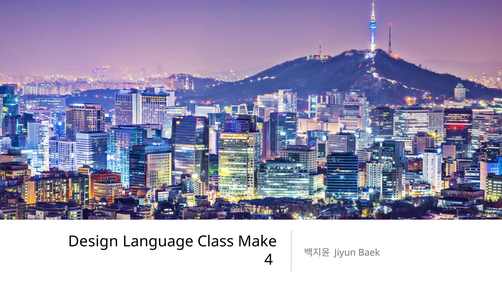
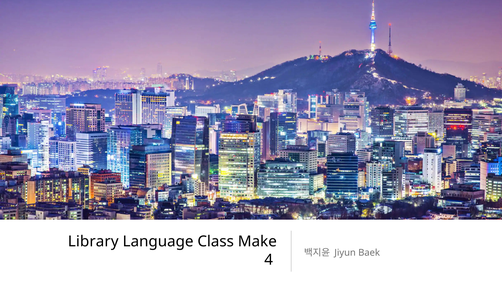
Design: Design -> Library
